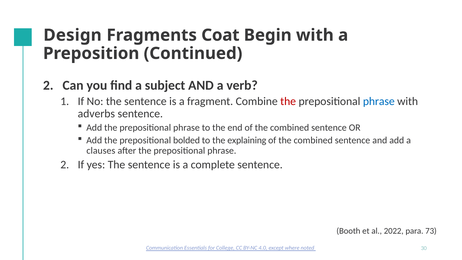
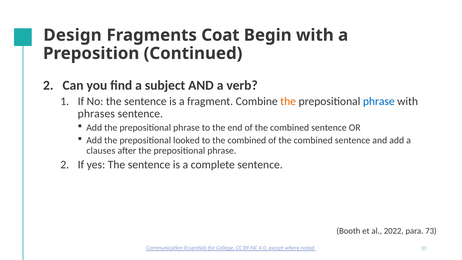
the at (288, 101) colour: red -> orange
adverbs: adverbs -> phrases
bolded: bolded -> looked
to the explaining: explaining -> combined
